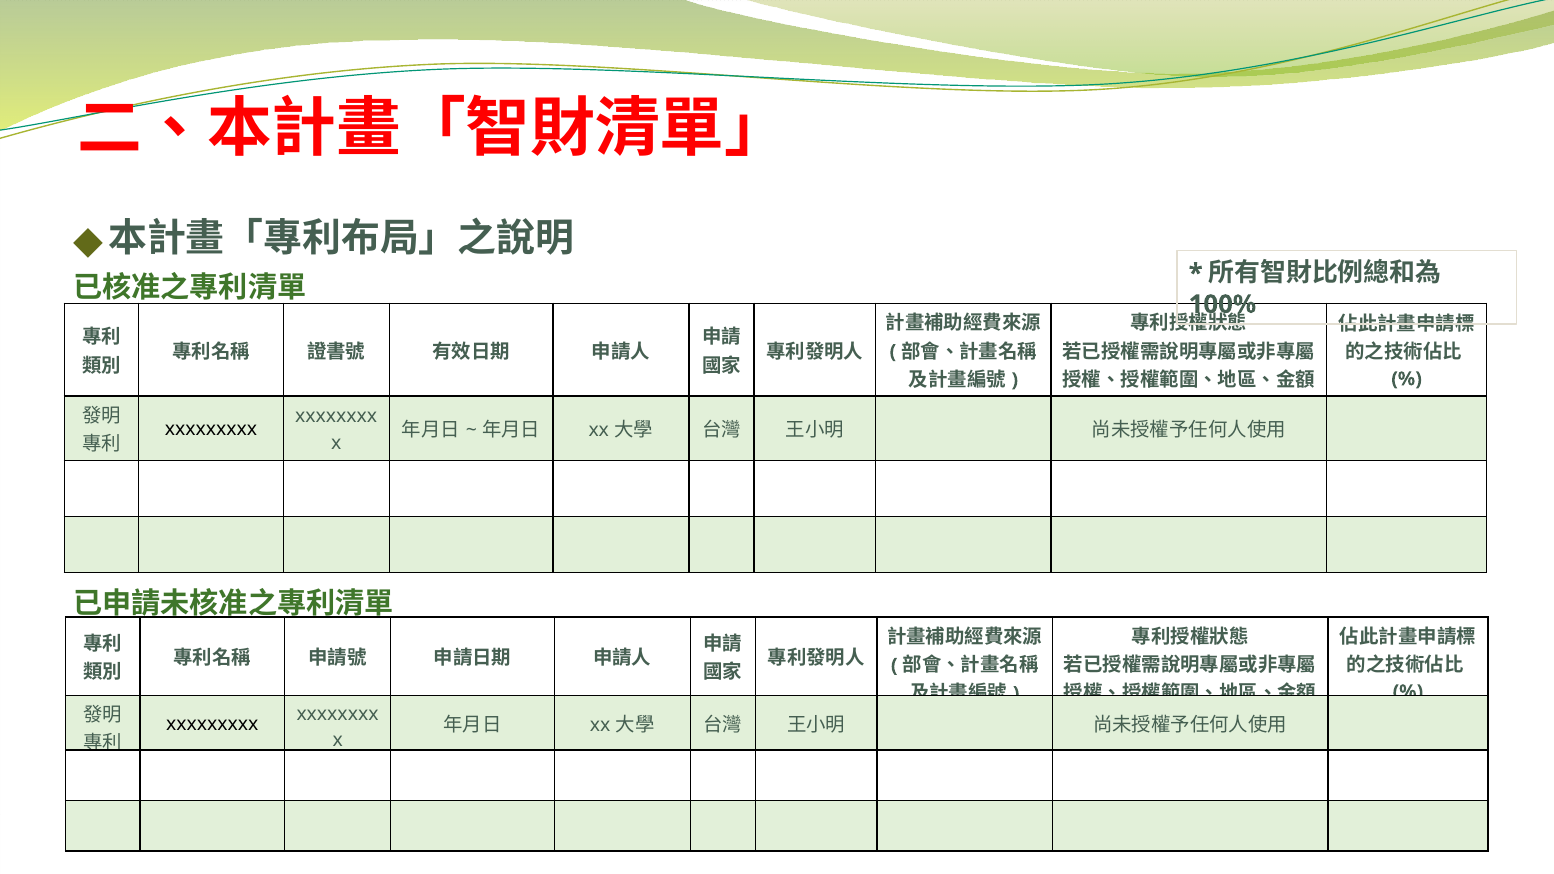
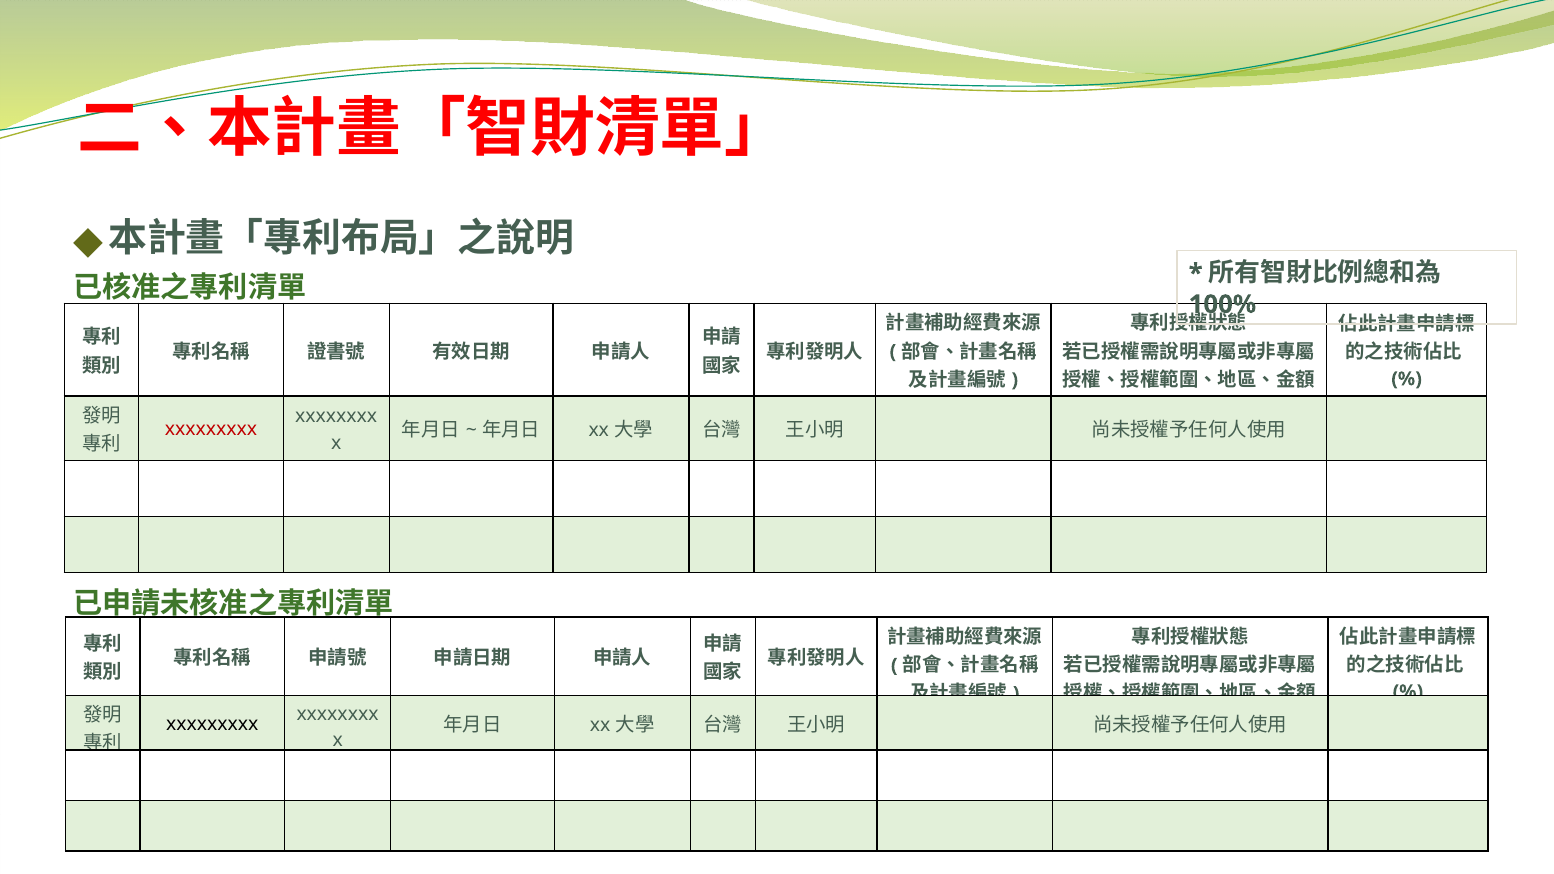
xxxxxxxxx at (211, 429) colour: black -> red
